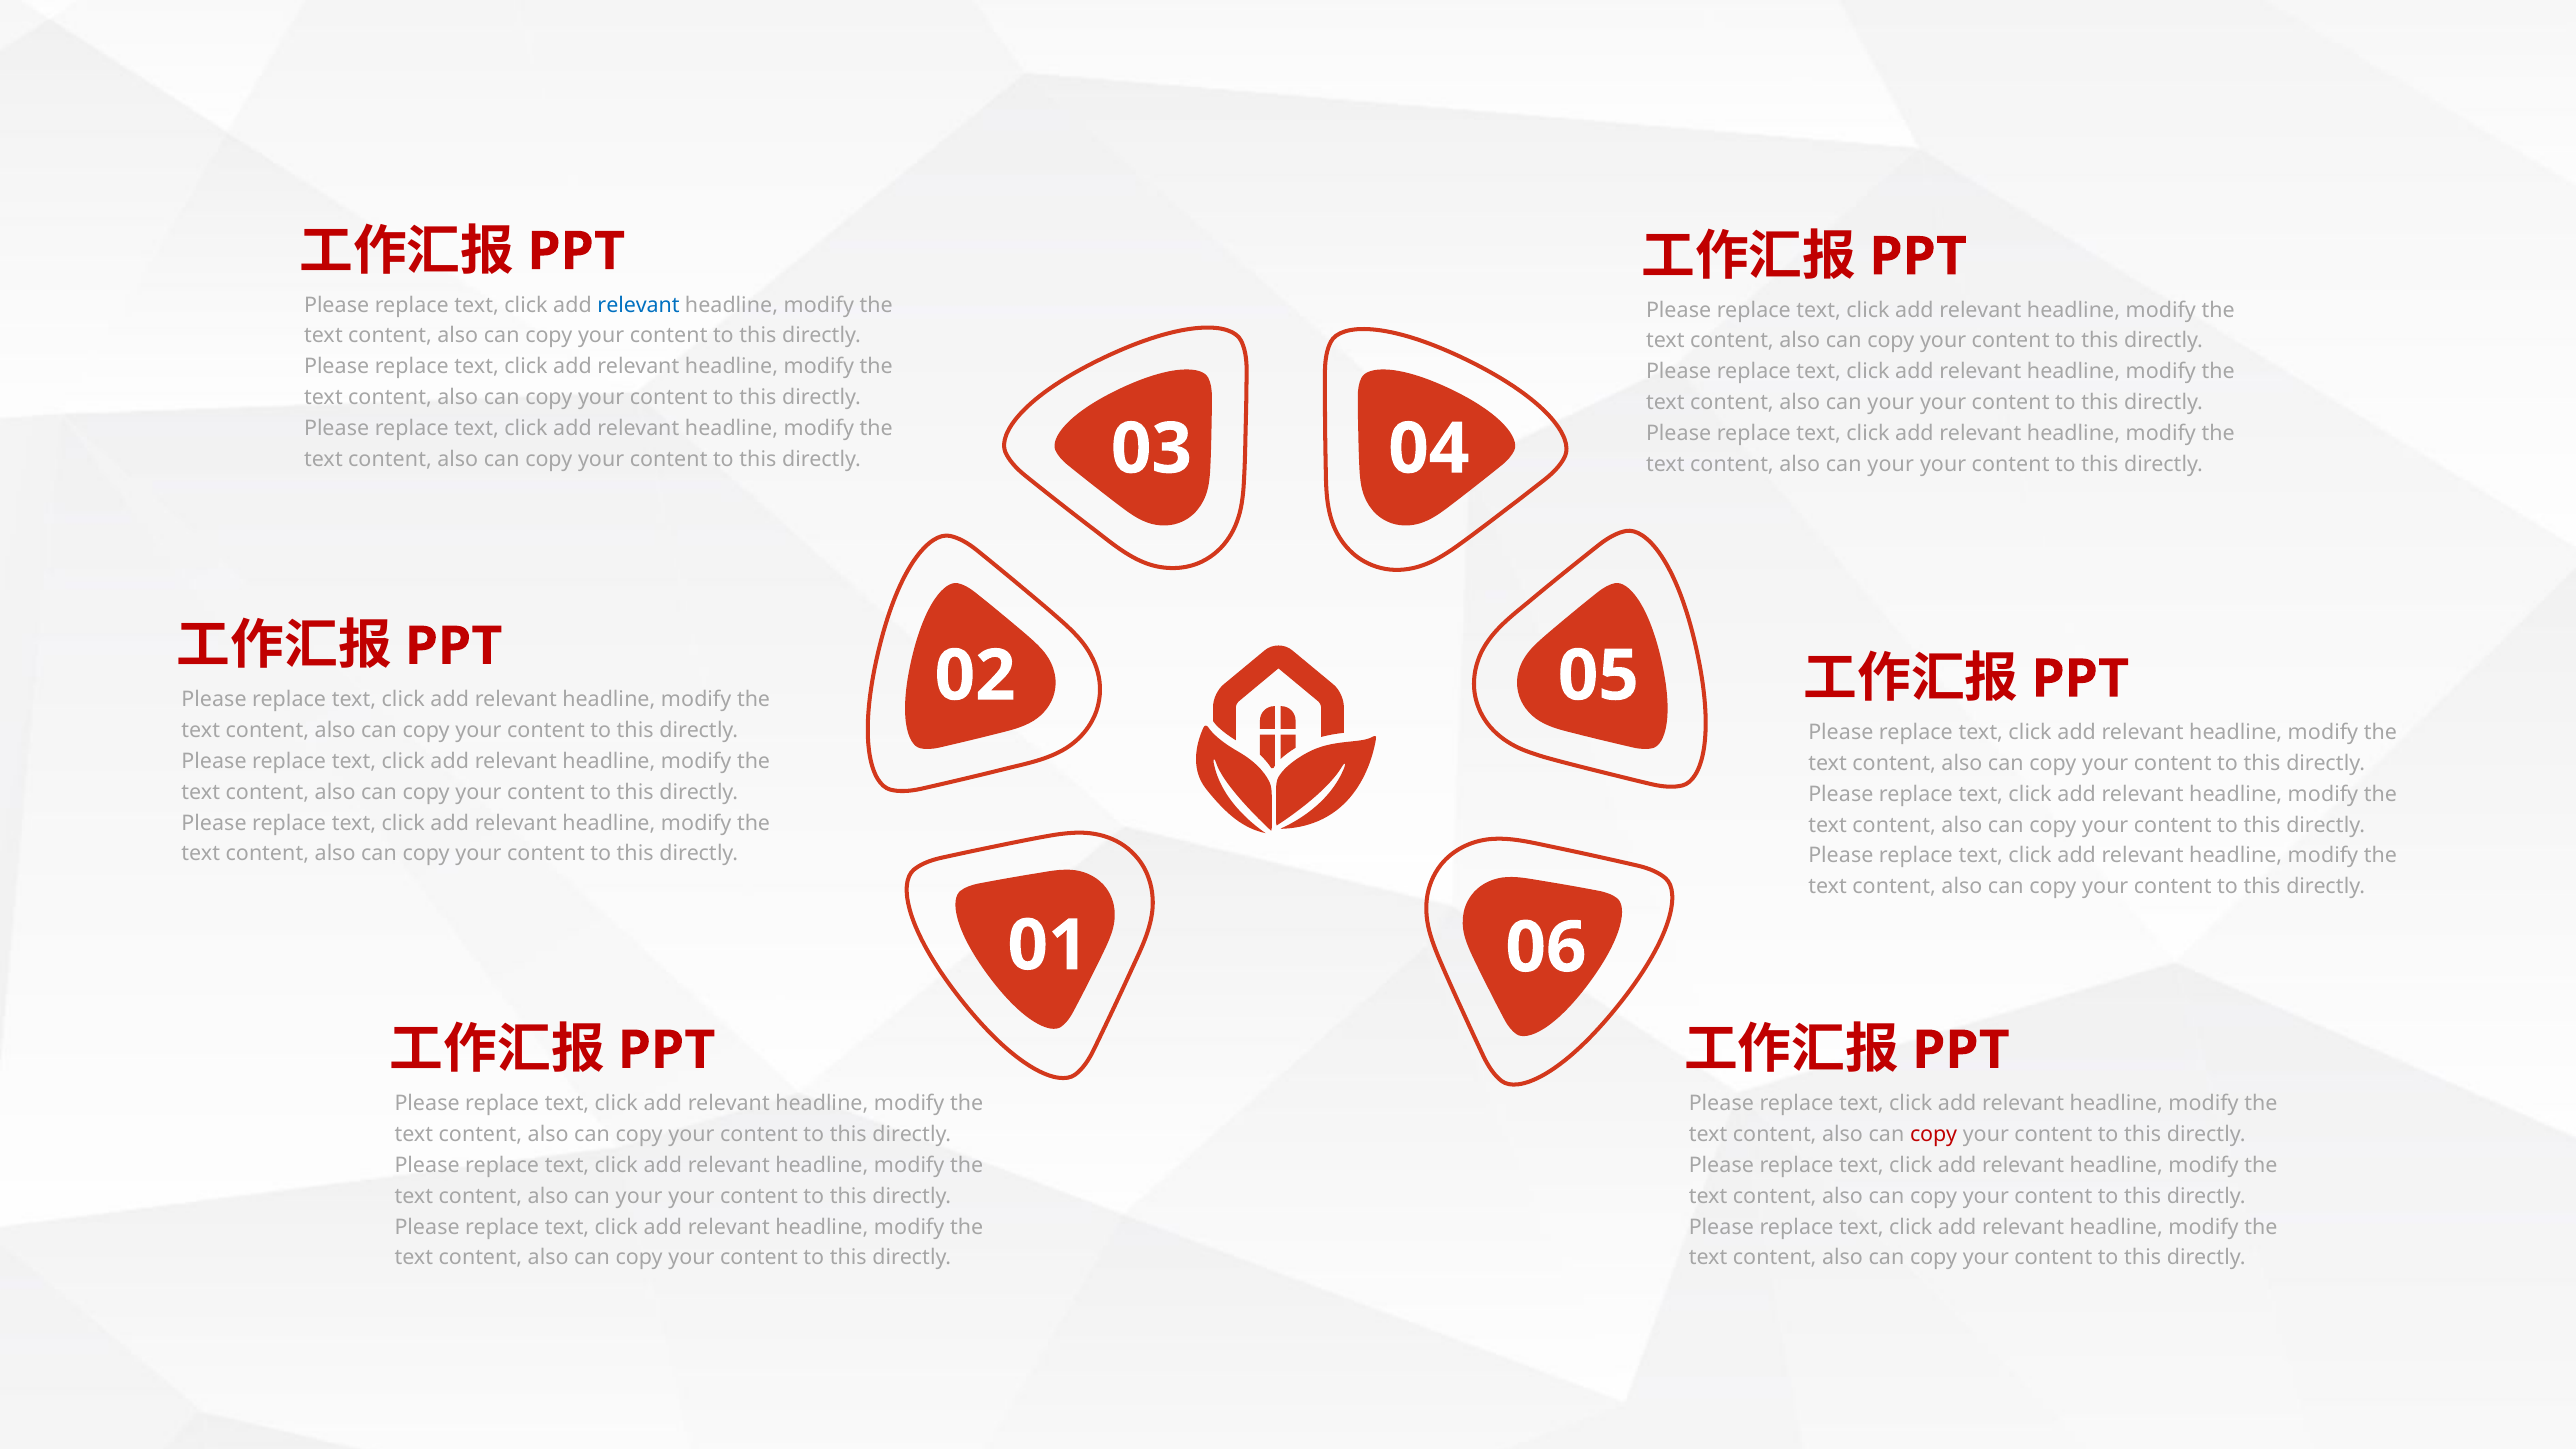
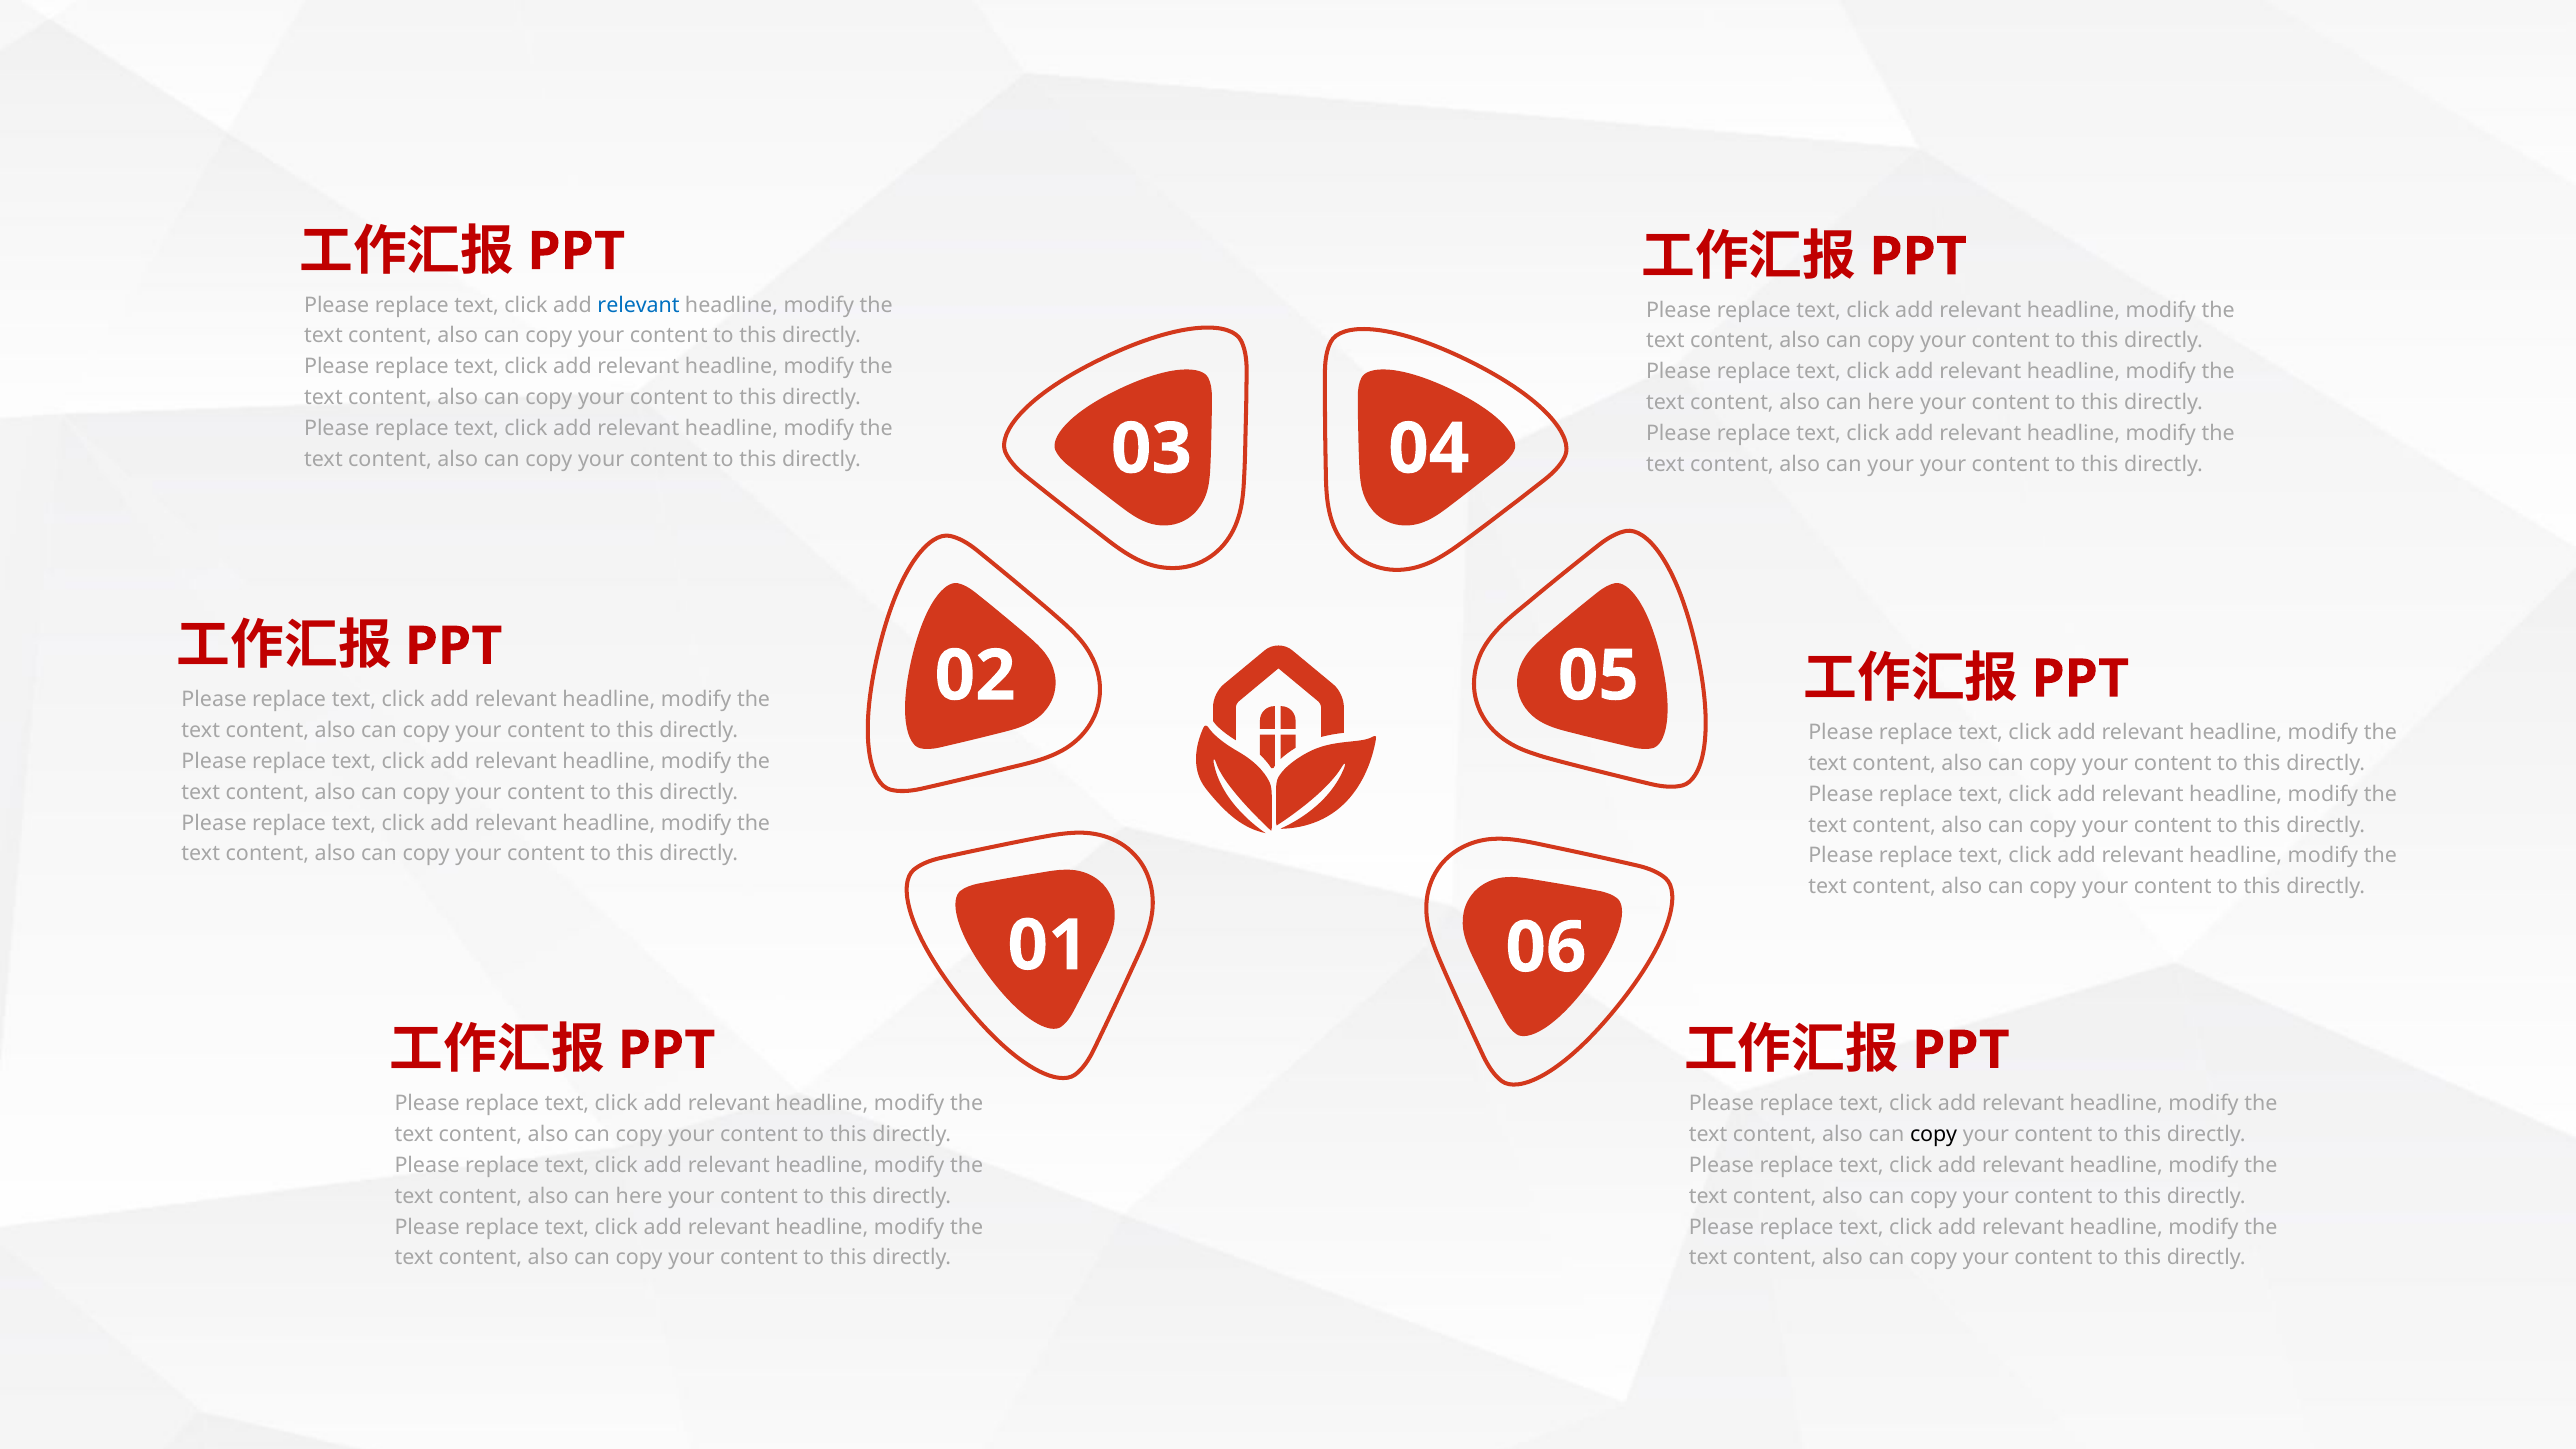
your at (1891, 403): your -> here
copy at (1934, 1135) colour: red -> black
your at (639, 1196): your -> here
